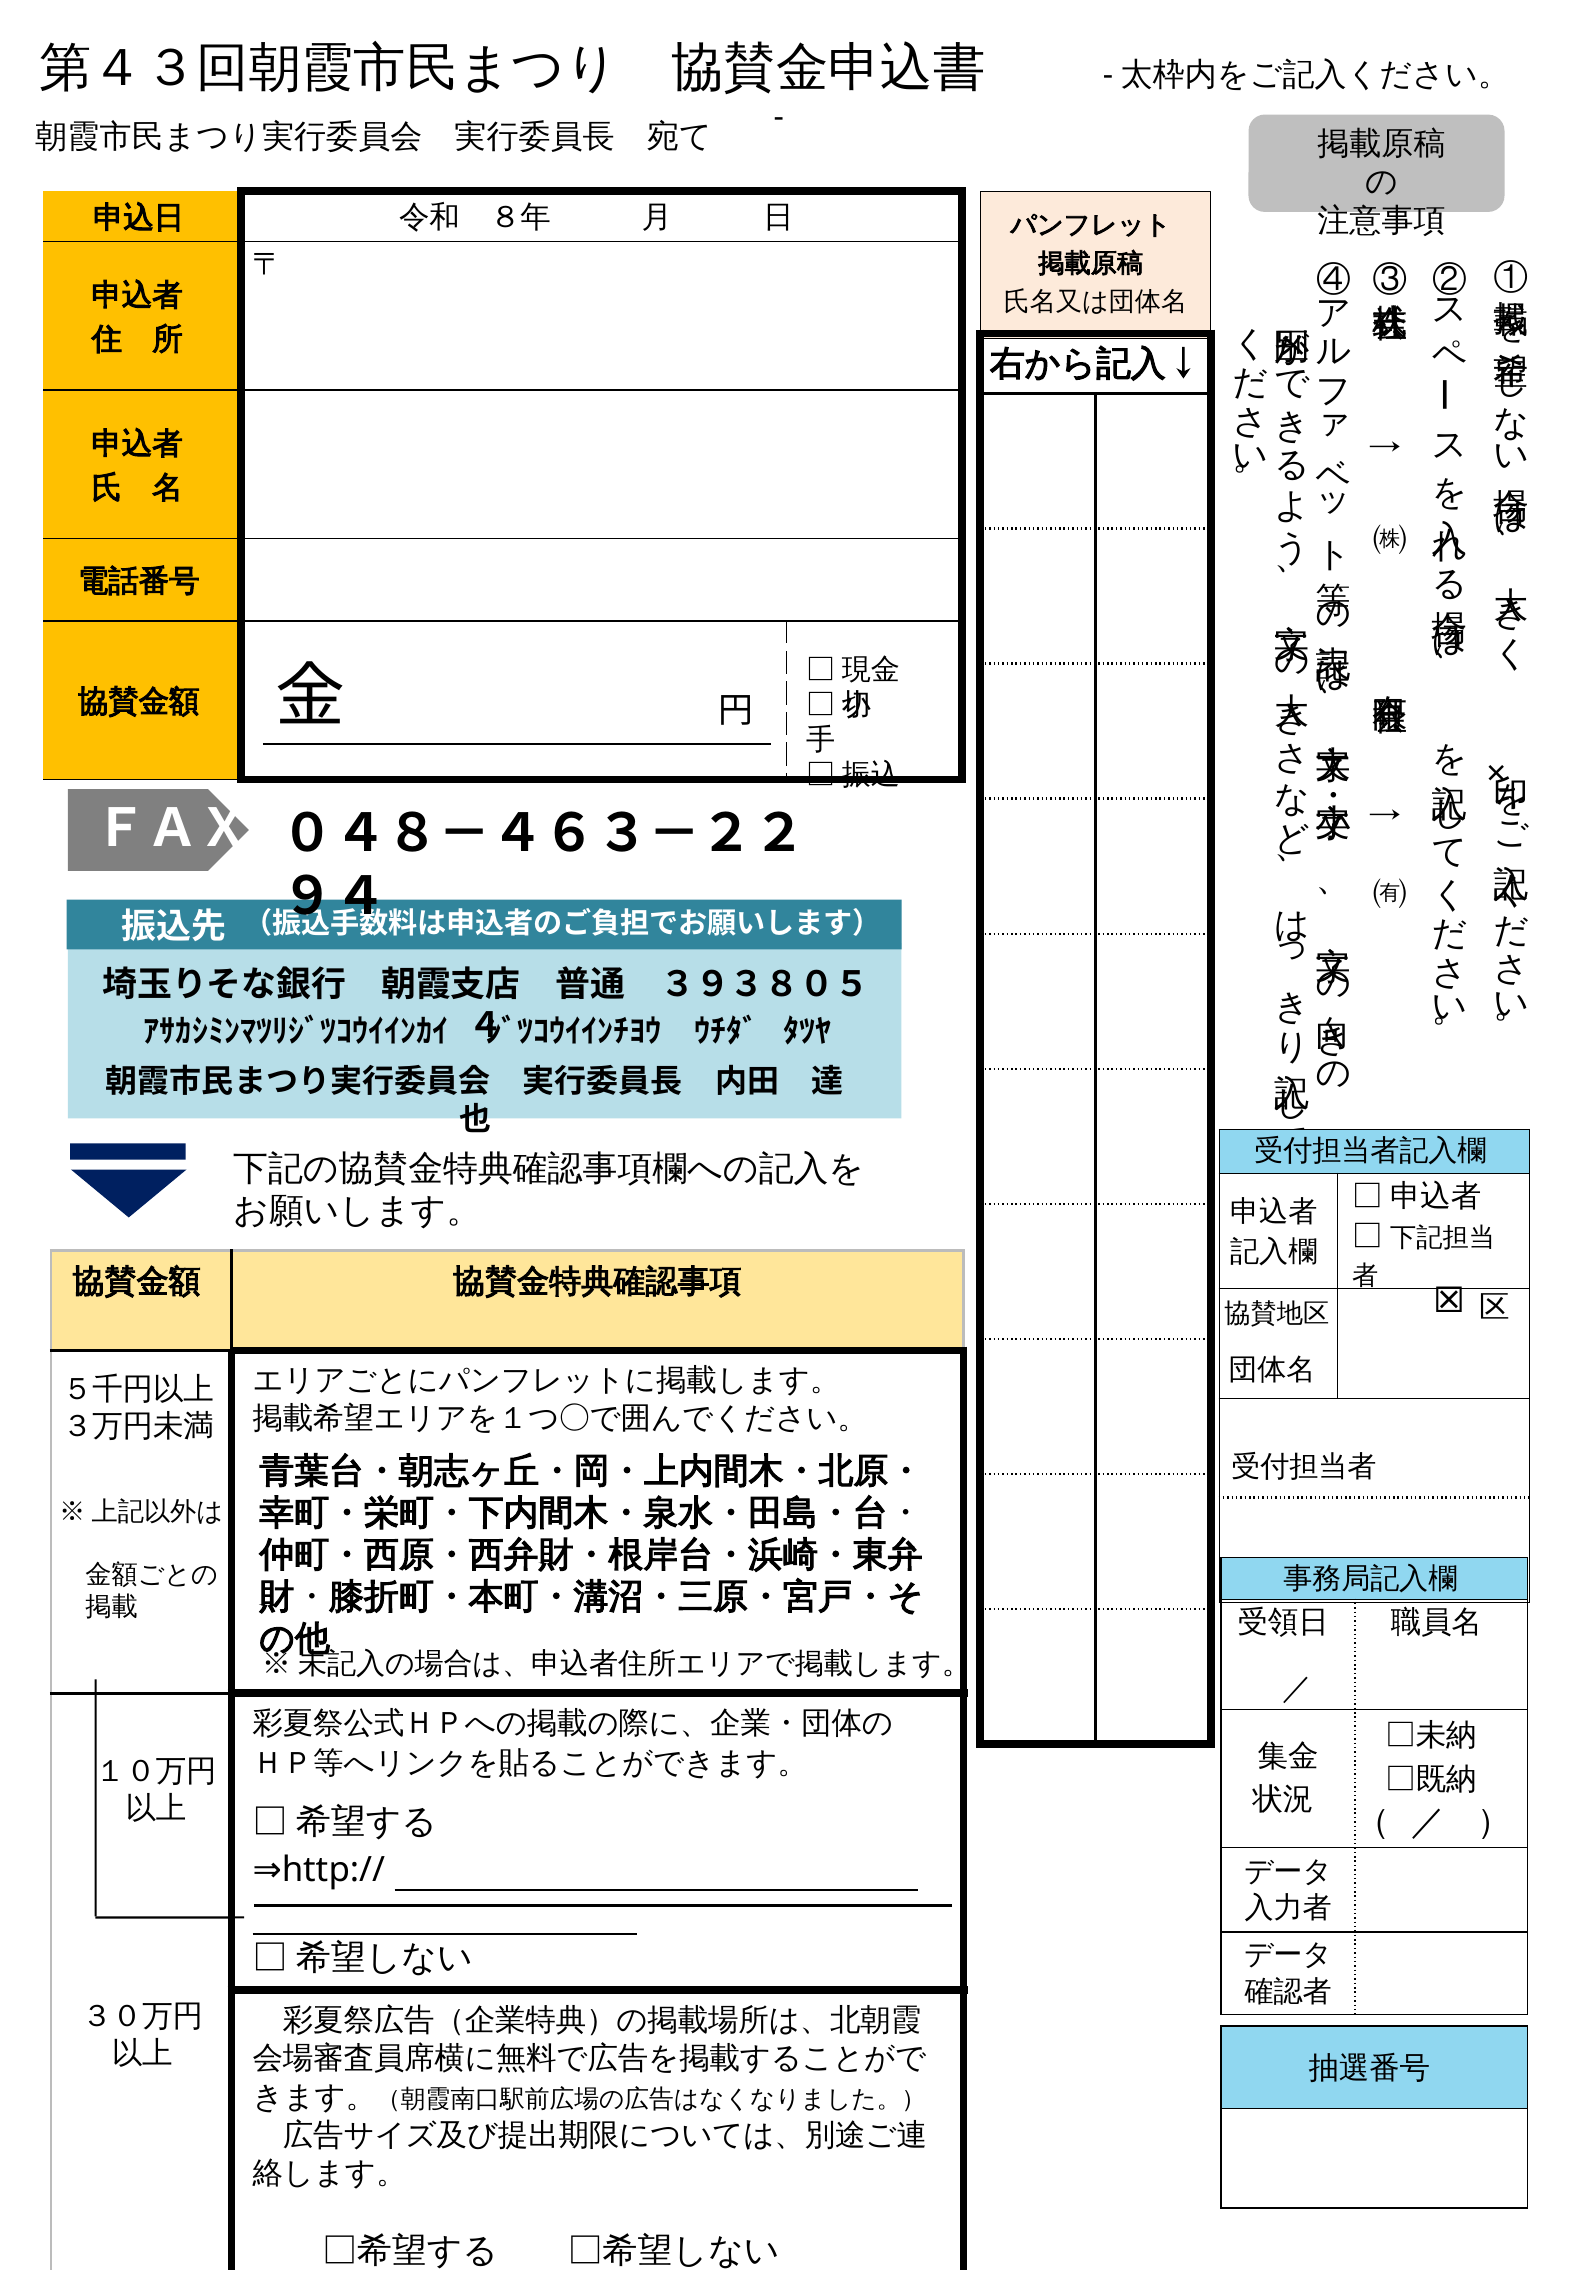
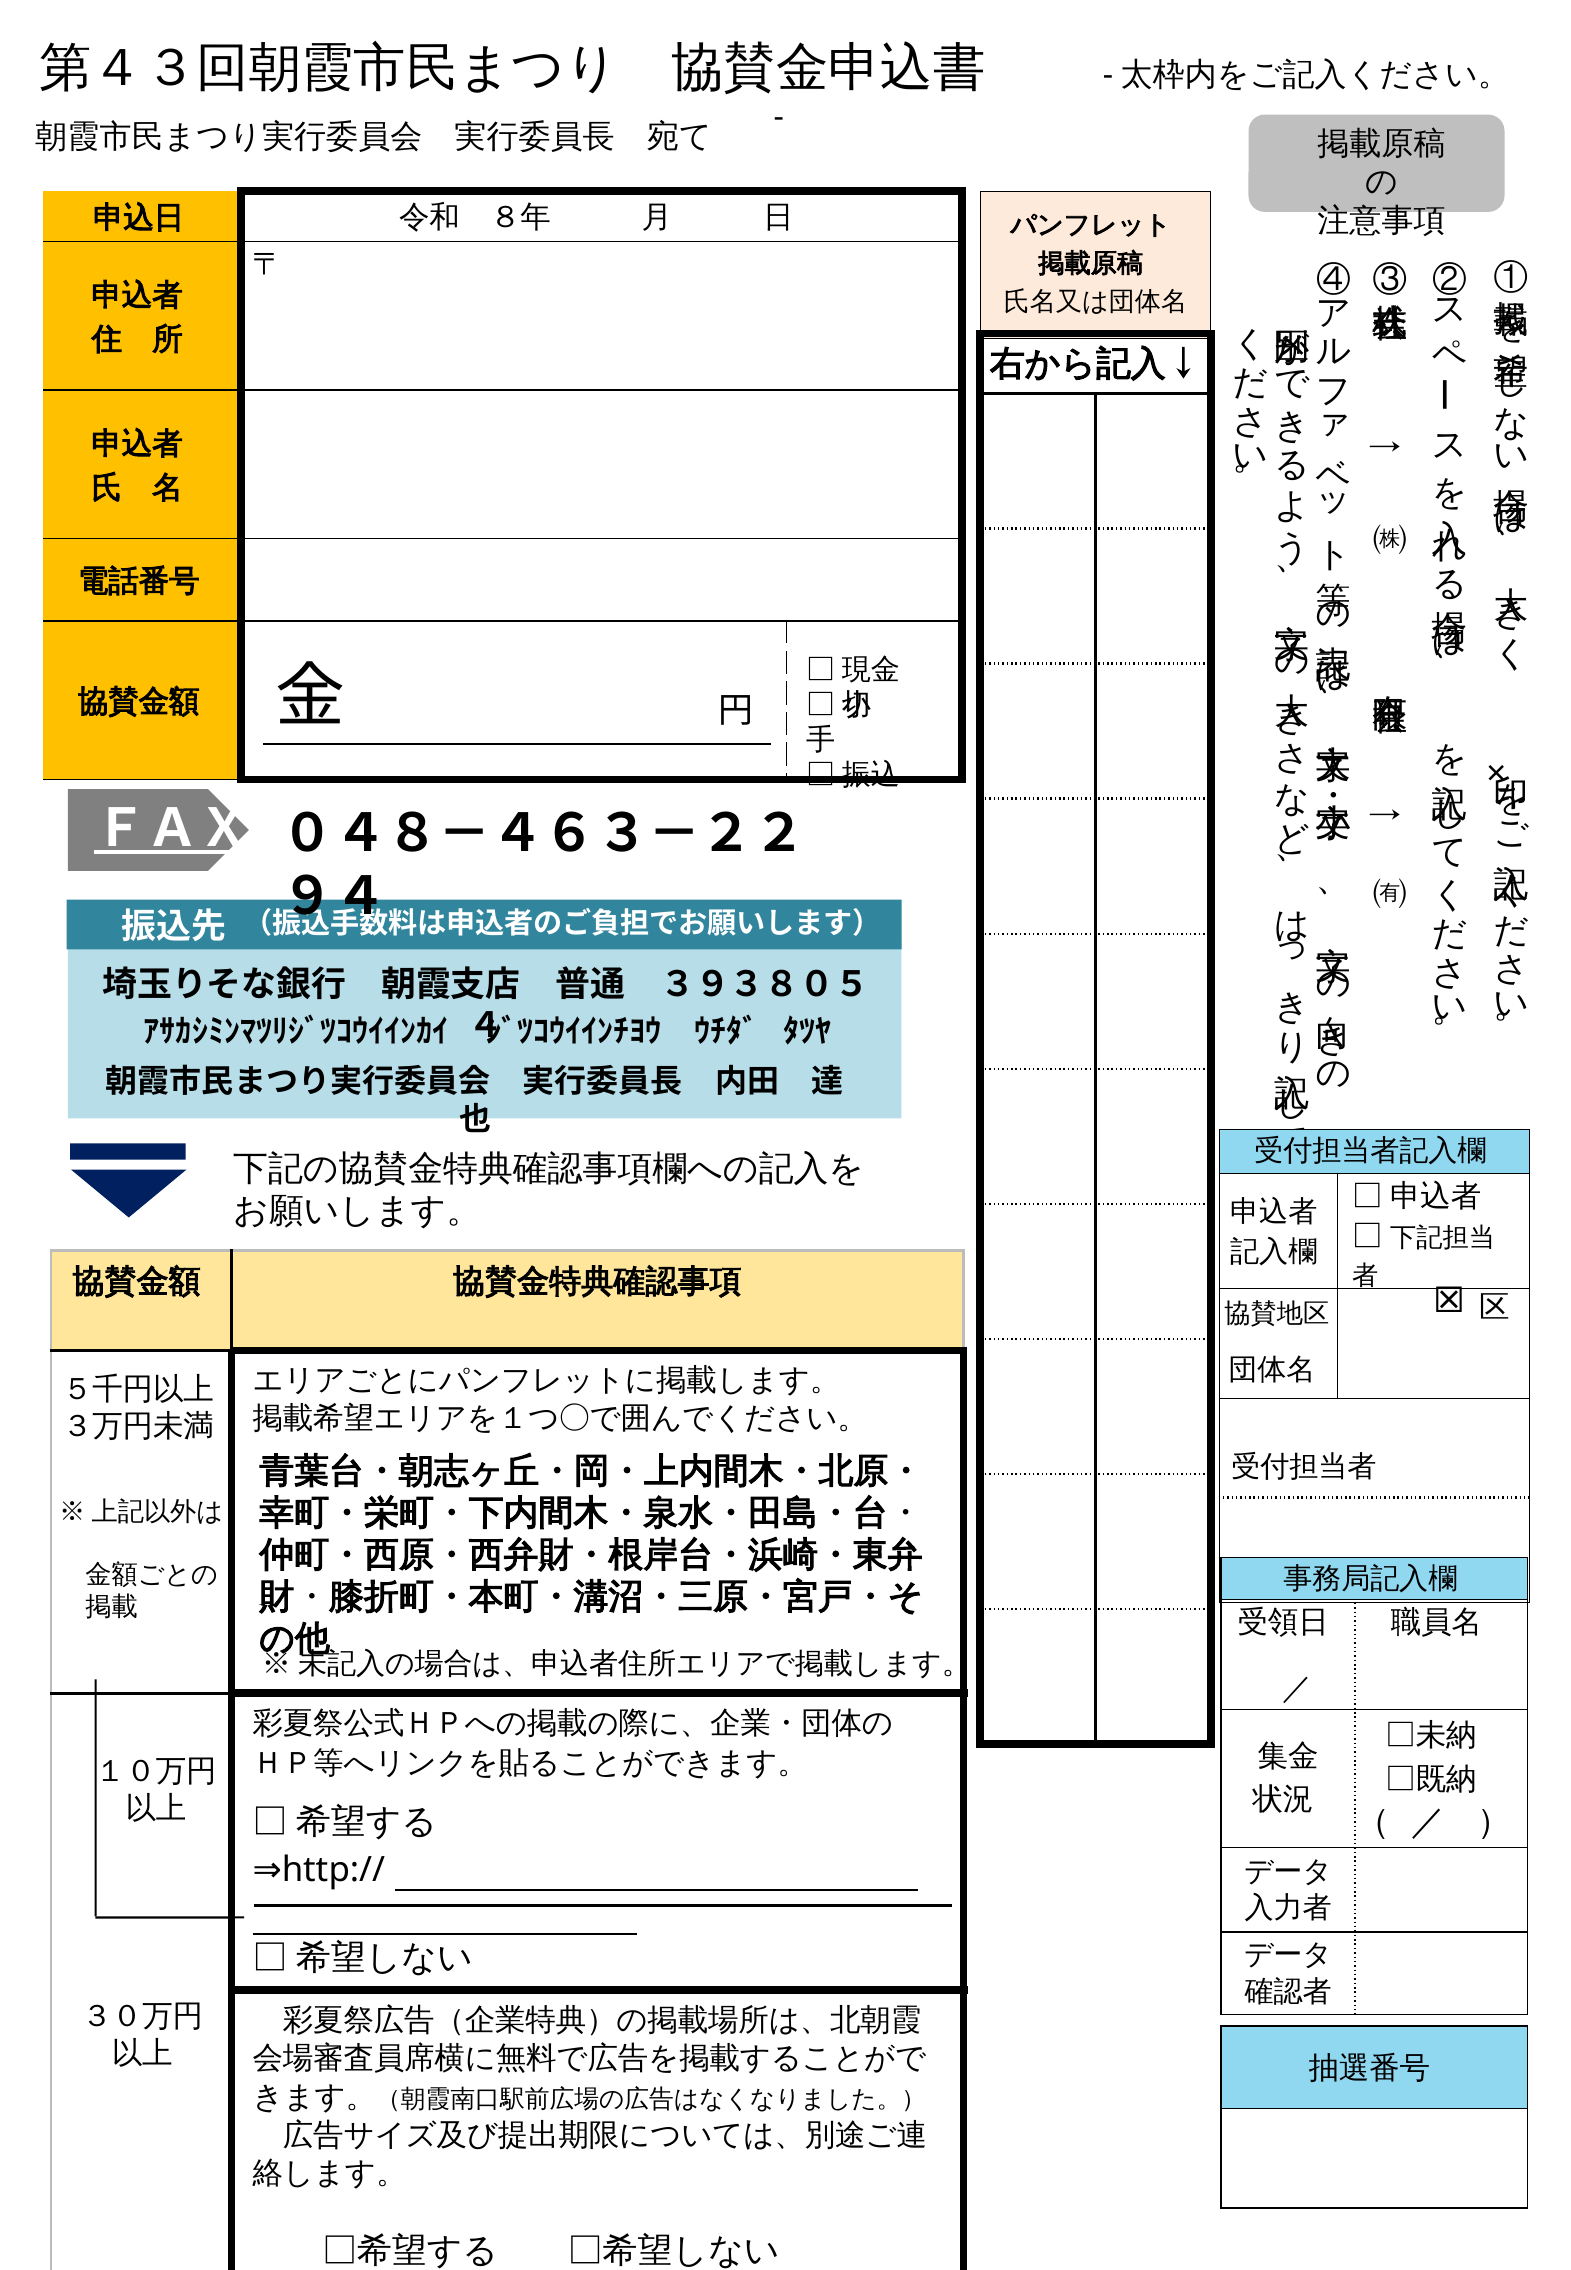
ＦＡＸ underline: none -> present
